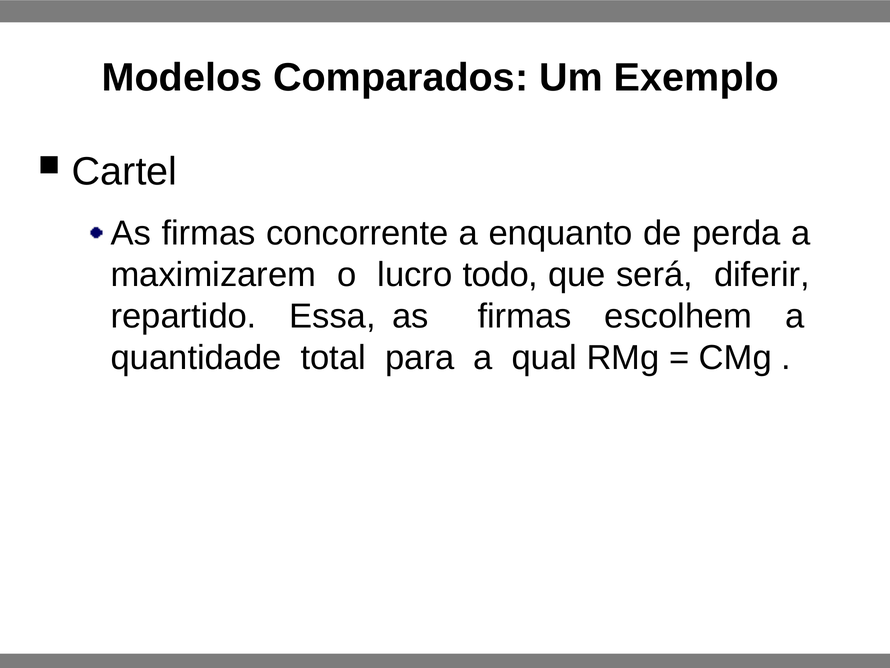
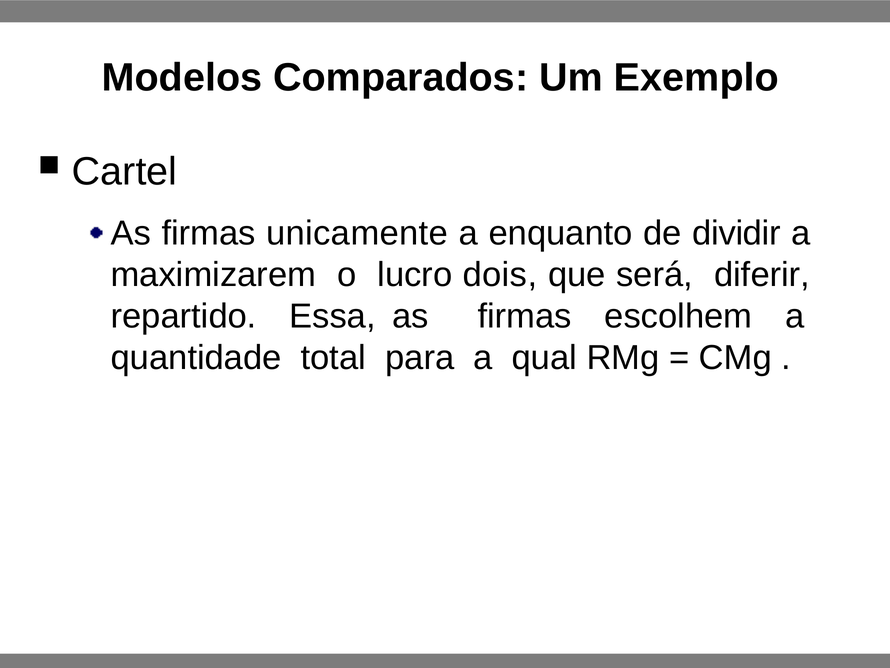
concorrente: concorrente -> unicamente
perda: perda -> dividir
todo: todo -> dois
